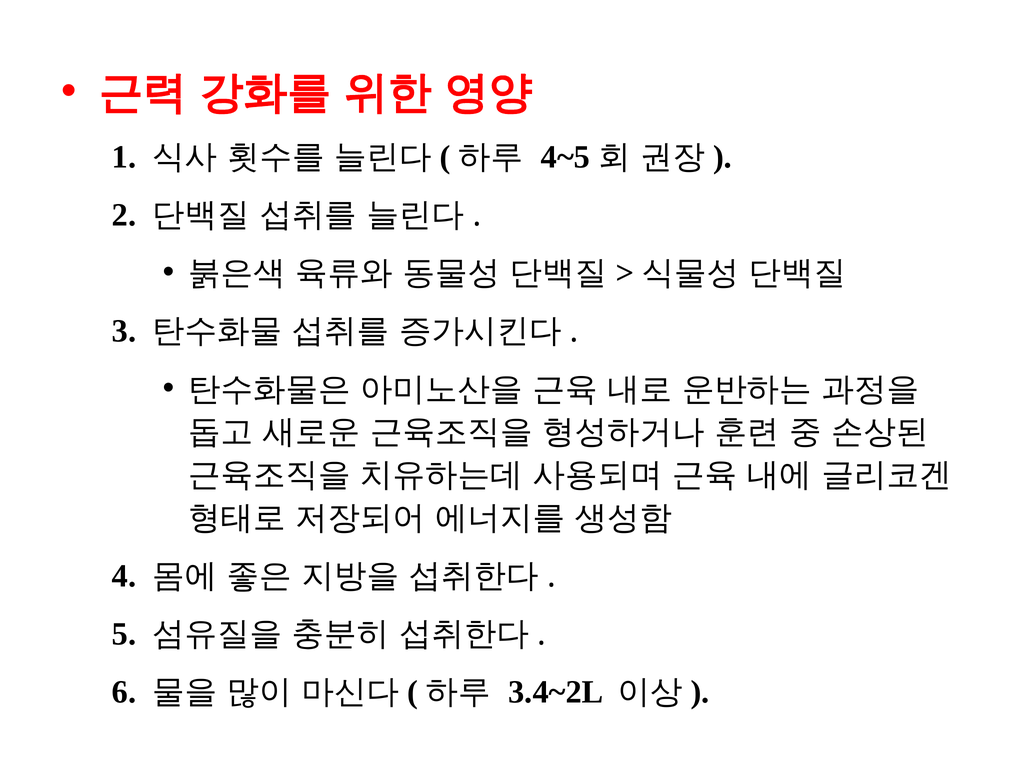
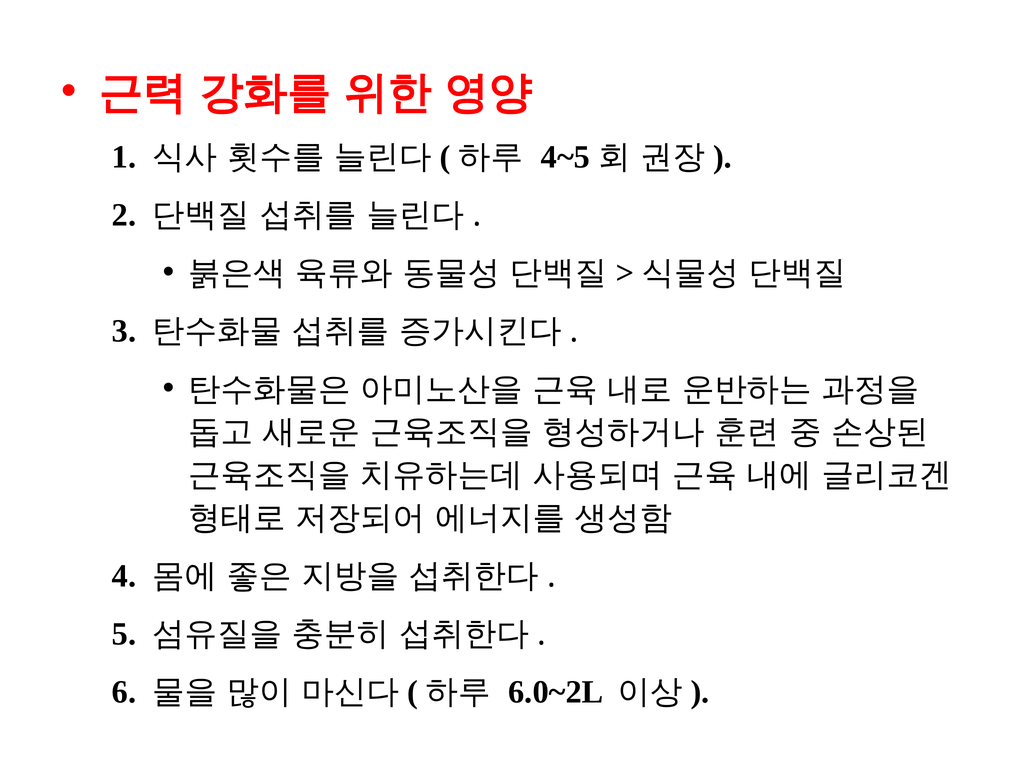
3.4~2L: 3.4~2L -> 6.0~2L
